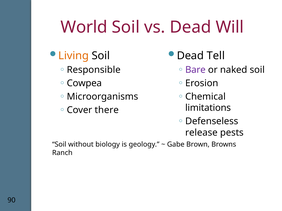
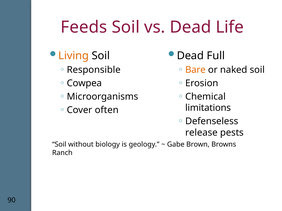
World: World -> Feeds
Will: Will -> Life
Tell: Tell -> Full
Bare colour: purple -> orange
there: there -> often
